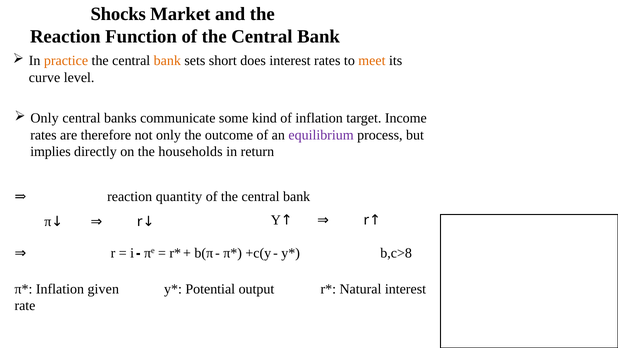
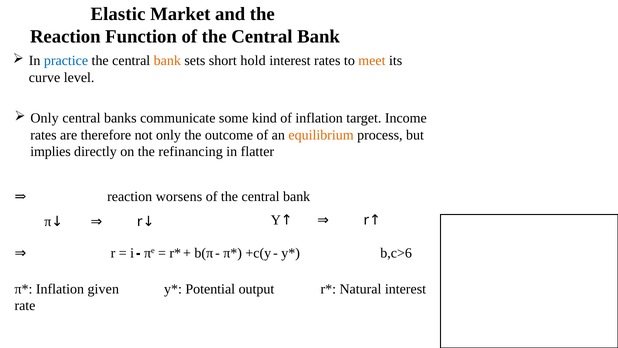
Shocks: Shocks -> Elastic
practice colour: orange -> blue
does: does -> hold
equilibrium colour: purple -> orange
households: households -> refinancing
return: return -> flatter
quantity: quantity -> worsens
b,c>8: b,c>8 -> b,c>6
